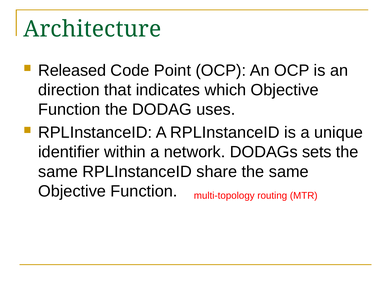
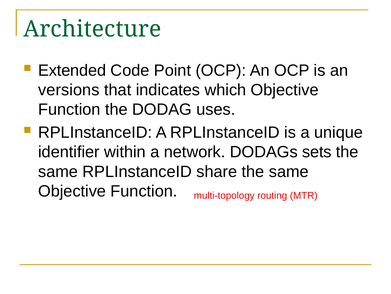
Released: Released -> Extended
direction: direction -> versions
